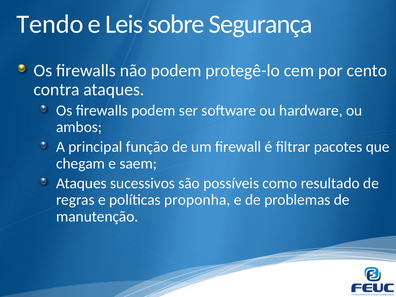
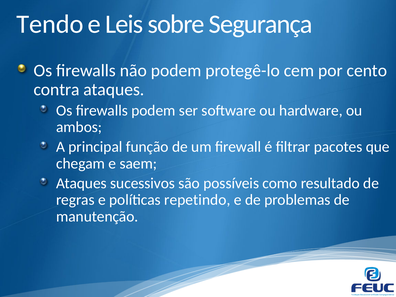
proponha: proponha -> repetindo
